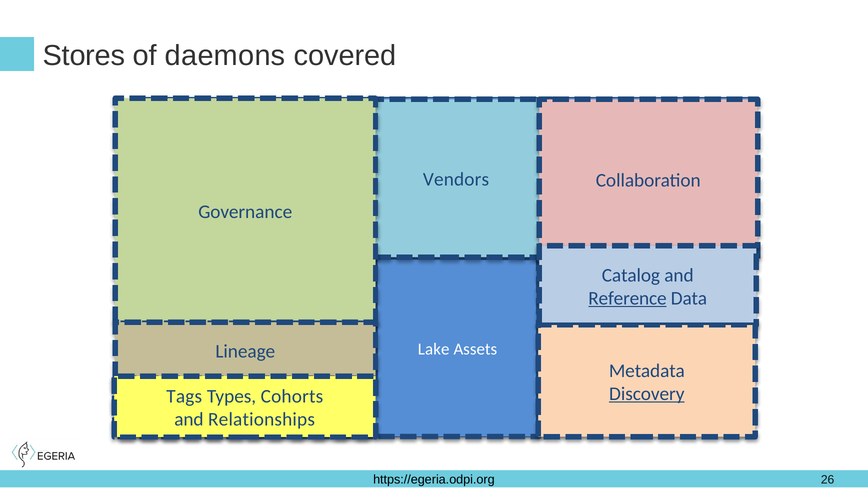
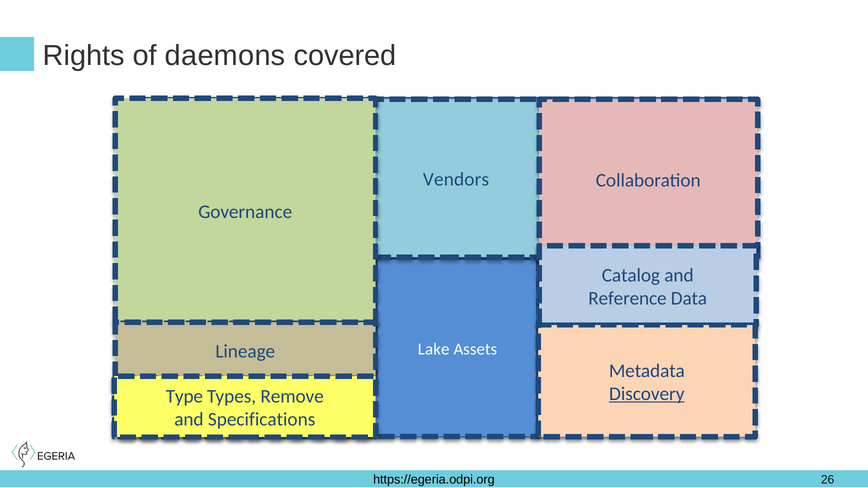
Stores: Stores -> Rights
Reference underline: present -> none
Tags: Tags -> Type
Cohorts: Cohorts -> Remove
Relationships: Relationships -> Specifications
